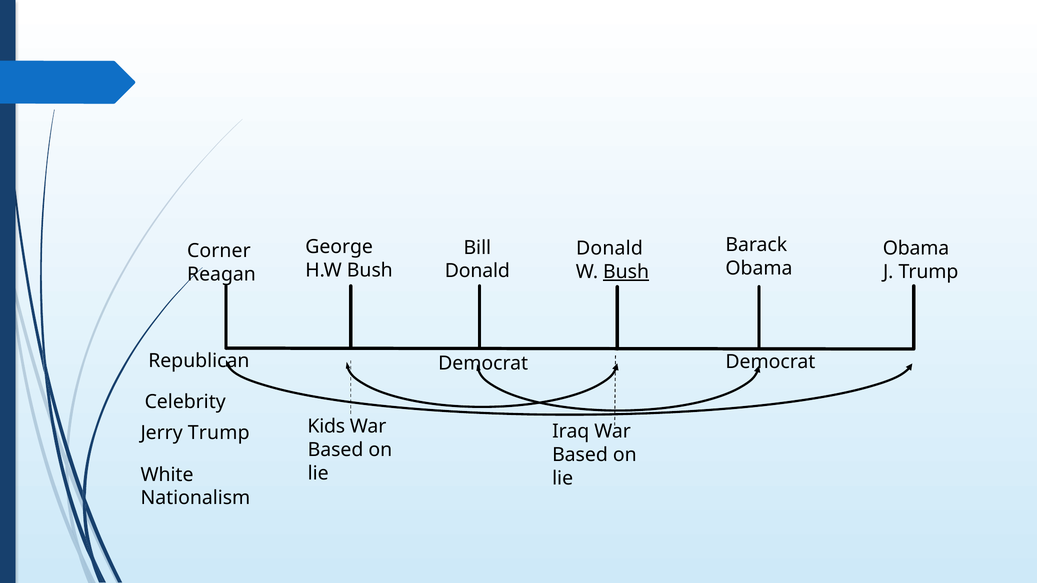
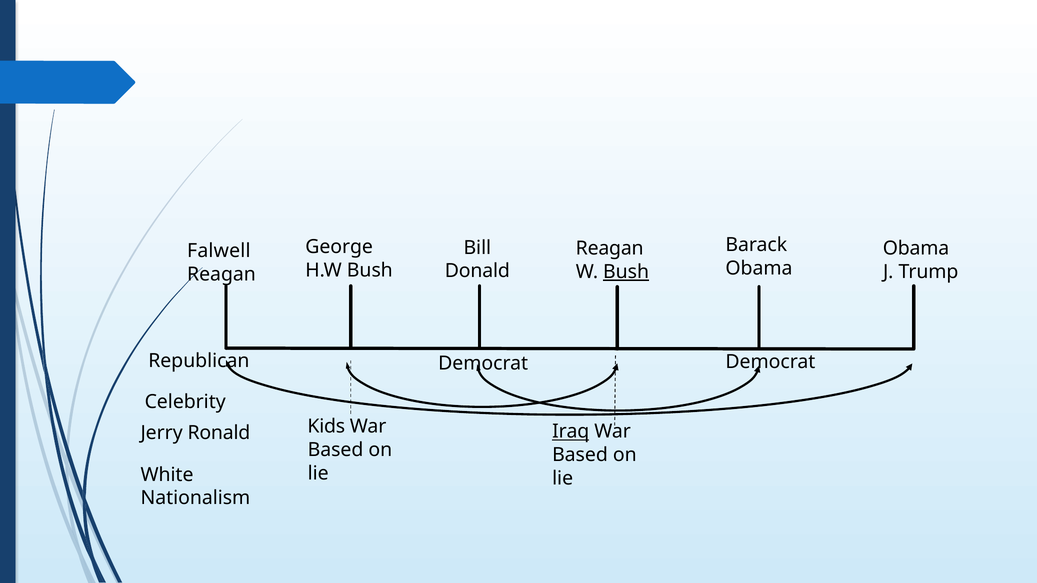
Donald at (609, 249): Donald -> Reagan
Corner: Corner -> Falwell
Iraq underline: none -> present
Jerry Trump: Trump -> Ronald
